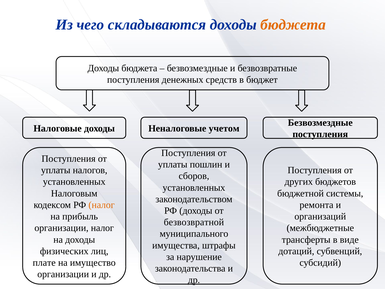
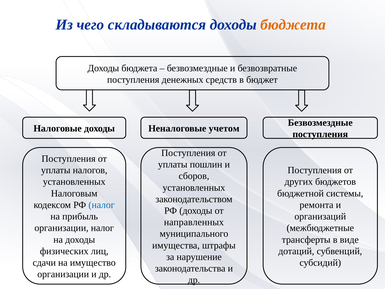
налог at (102, 205) colour: orange -> blue
безвозвратной: безвозвратной -> направленных
плате: плате -> сдачи
